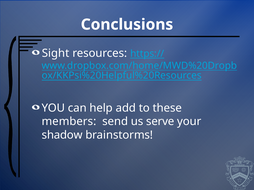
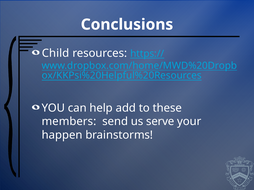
Sight: Sight -> Child
shadow: shadow -> happen
